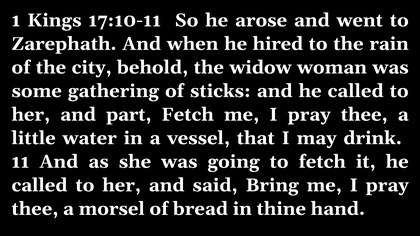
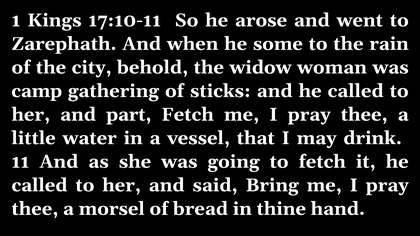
hired: hired -> some
some: some -> camp
